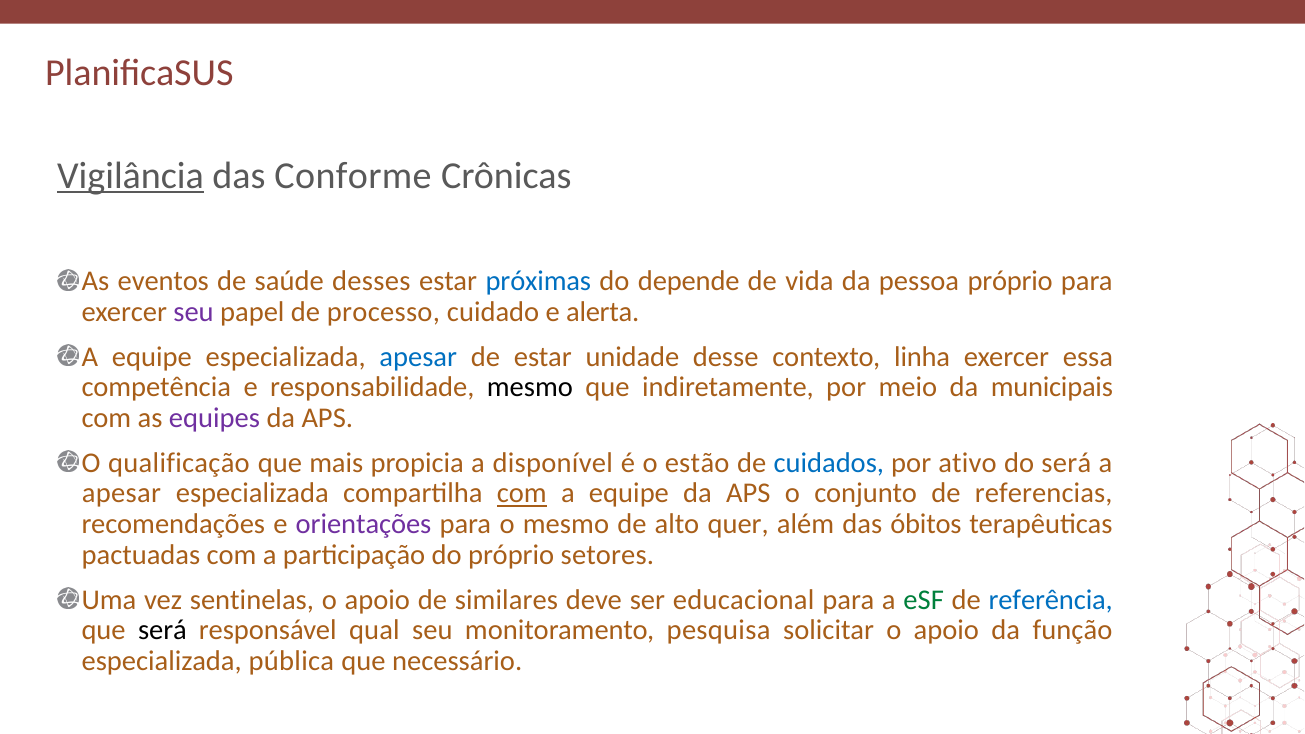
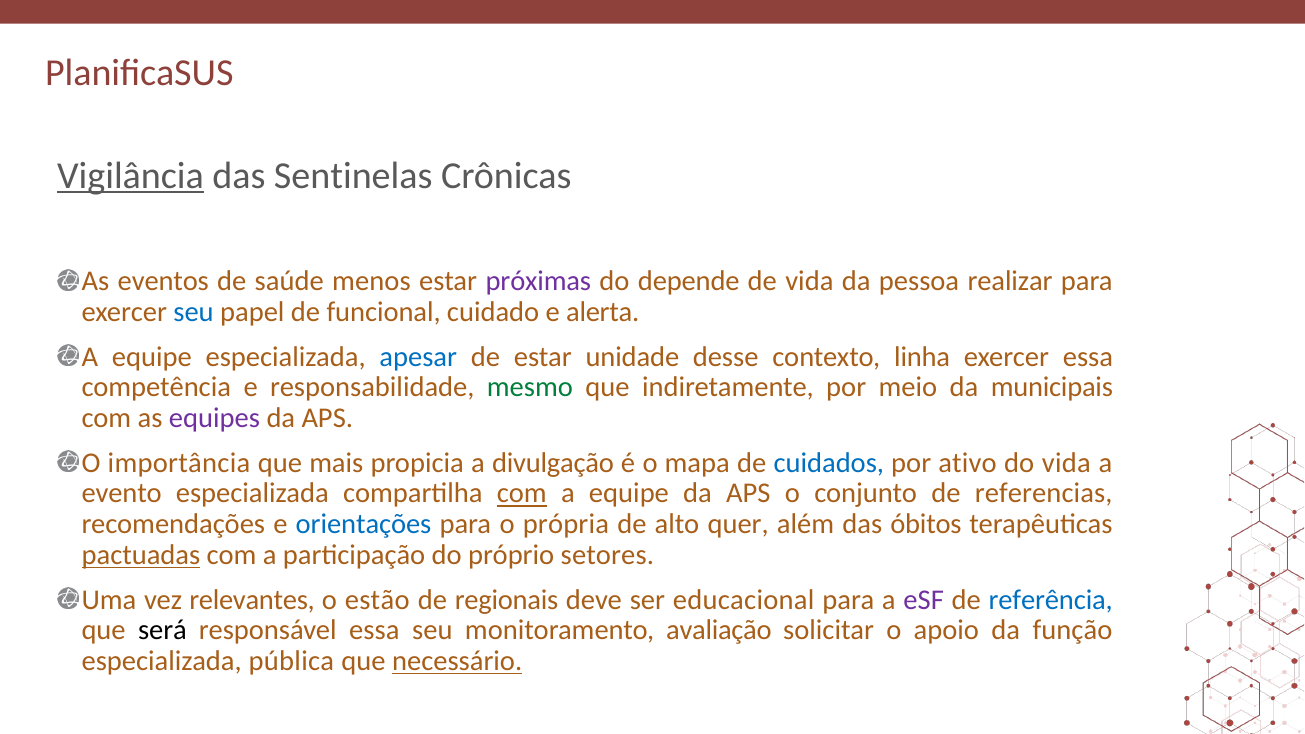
Conforme: Conforme -> Sentinelas
desses: desses -> menos
próximas colour: blue -> purple
pessoa próprio: próprio -> realizar
seu at (194, 312) colour: purple -> blue
processo: processo -> funcional
mesmo at (530, 388) colour: black -> green
qualificação: qualificação -> importância
disponível: disponível -> divulgação
estão: estão -> mapa
do será: será -> vida
apesar at (121, 494): apesar -> evento
orientações colour: purple -> blue
o mesmo: mesmo -> própria
pactuadas underline: none -> present
sentinelas: sentinelas -> relevantes
apoio at (377, 600): apoio -> estão
similares: similares -> regionais
eSF colour: green -> purple
responsável qual: qual -> essa
pesquisa: pesquisa -> avaliação
necessário underline: none -> present
